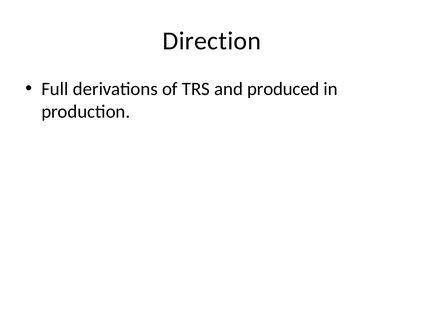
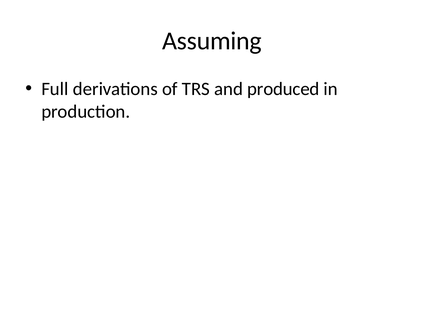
Direction: Direction -> Assuming
